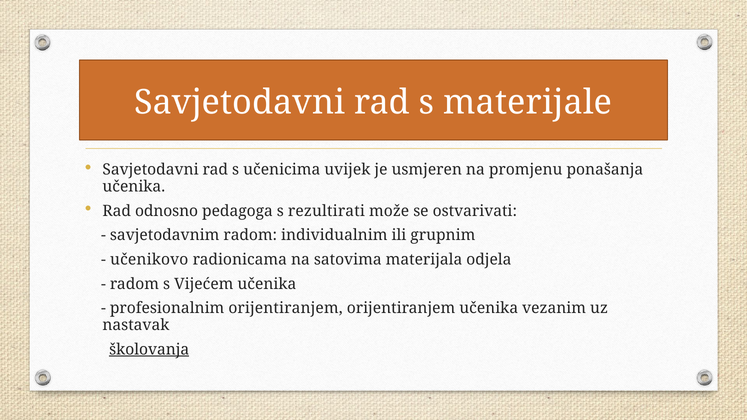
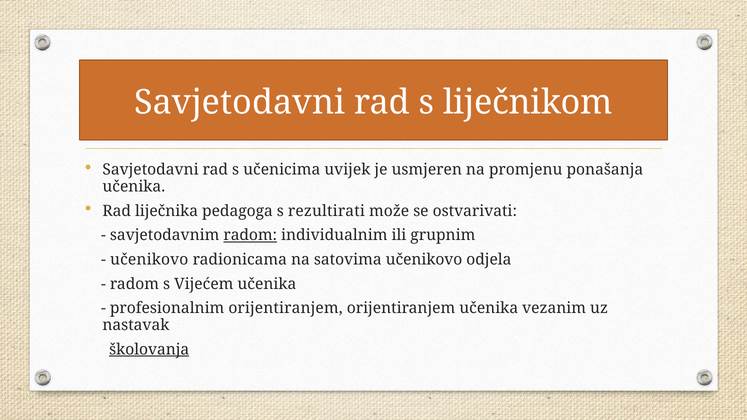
materijale: materijale -> liječnikom
odnosno: odnosno -> liječnika
radom at (250, 235) underline: none -> present
satovima materijala: materijala -> učenikovo
